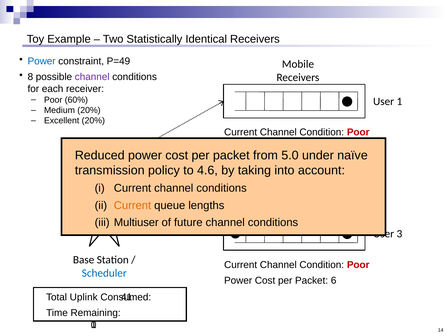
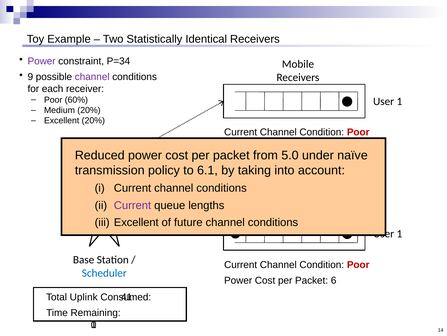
Power at (42, 61) colour: blue -> purple
P=49: P=49 -> P=34
8: 8 -> 9
4.6: 4.6 -> 6.1
Current at (133, 205) colour: orange -> purple
iii Multiuser: Multiuser -> Excellent
3 at (399, 233): 3 -> 1
